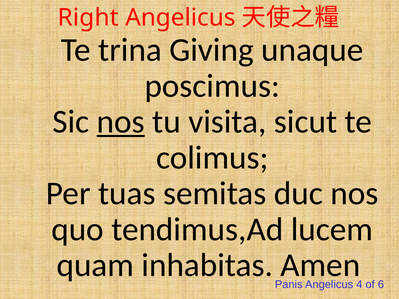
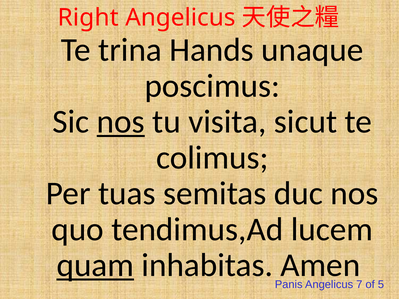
Giving: Giving -> Hands
quam underline: none -> present
4: 4 -> 7
6: 6 -> 5
